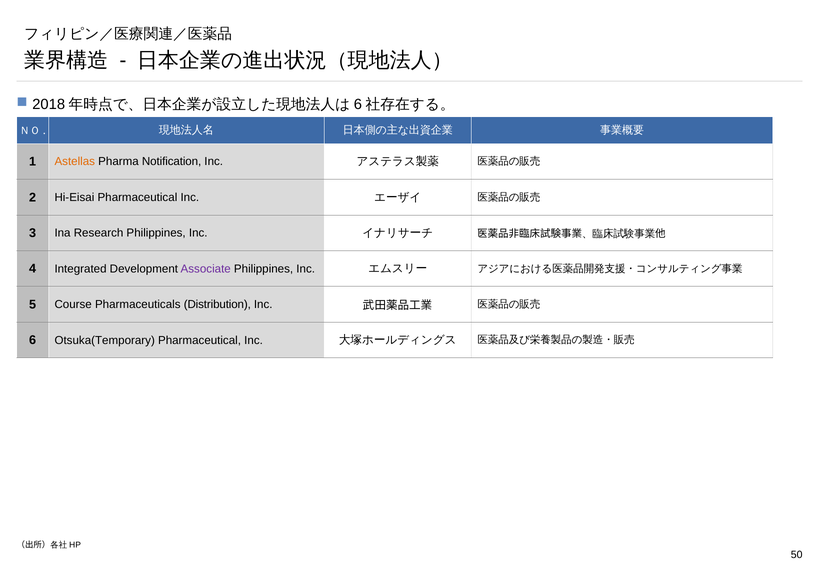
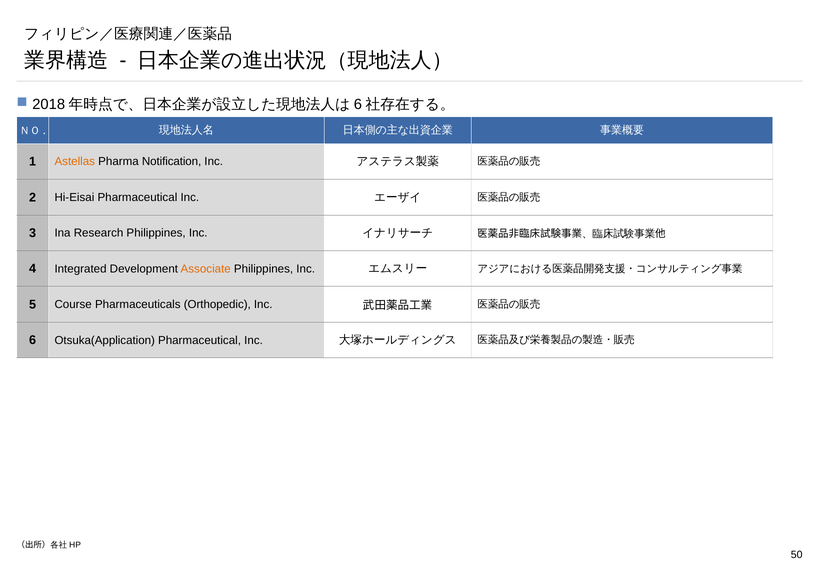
Associate colour: purple -> orange
Distribution: Distribution -> Orthopedic
Otsuka(Temporary: Otsuka(Temporary -> Otsuka(Application
